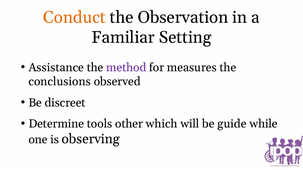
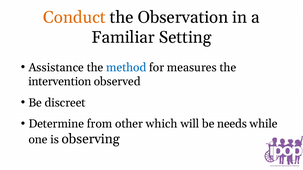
method colour: purple -> blue
conclusions: conclusions -> intervention
tools: tools -> from
guide: guide -> needs
